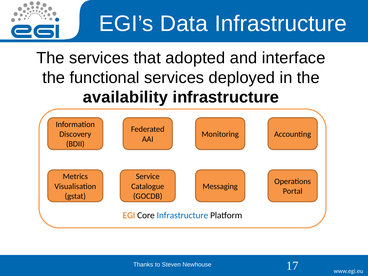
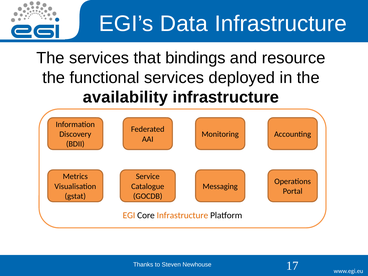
adopted: adopted -> bindings
interface: interface -> resource
Infrastructure at (182, 215) colour: blue -> orange
